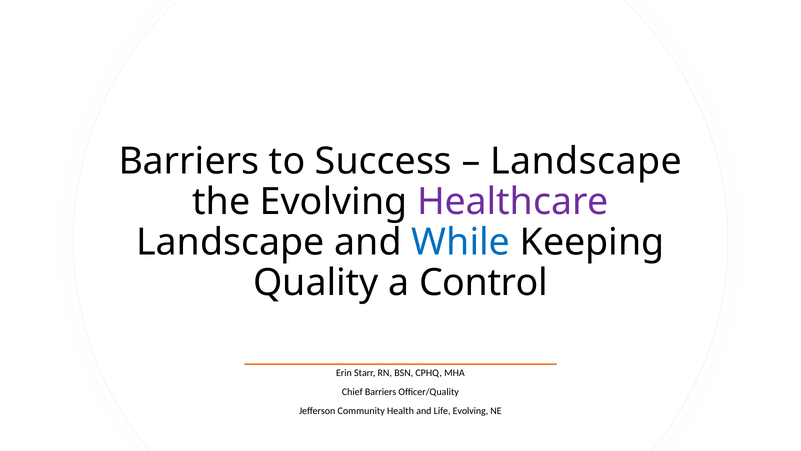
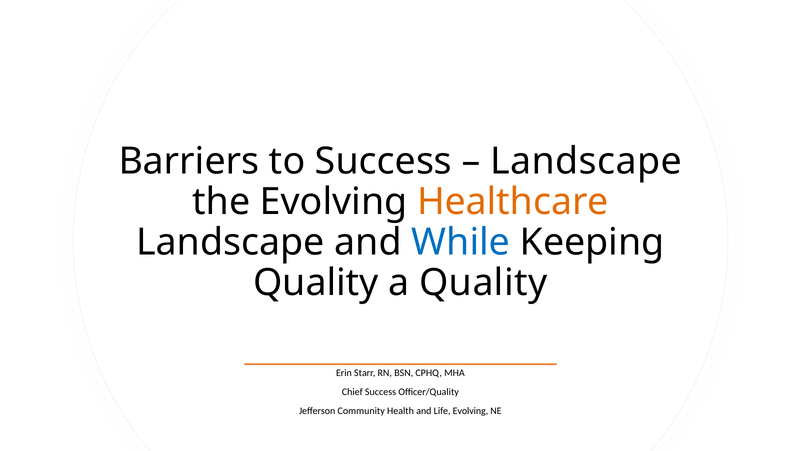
Healthcare colour: purple -> orange
a Control: Control -> Quality
Chief Barriers: Barriers -> Success
